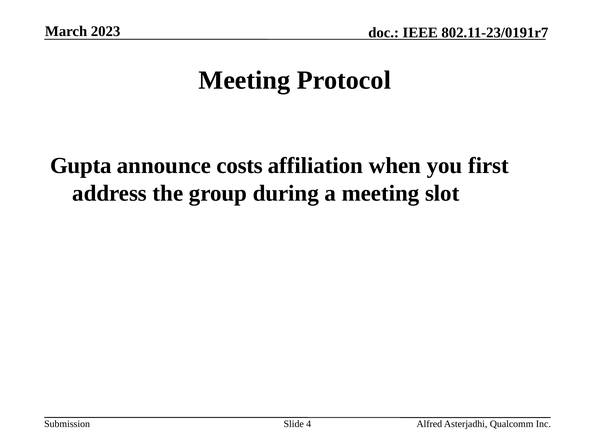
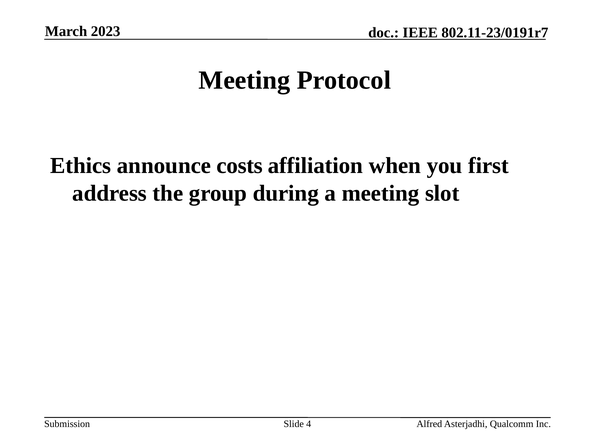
Gupta: Gupta -> Ethics
